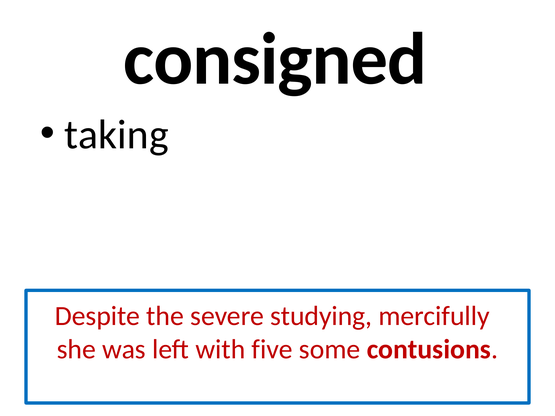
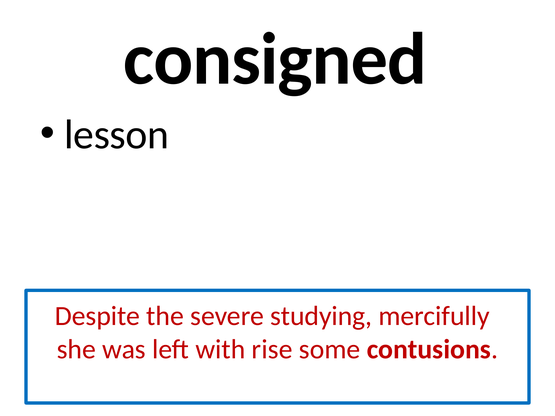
taking: taking -> lesson
five: five -> rise
